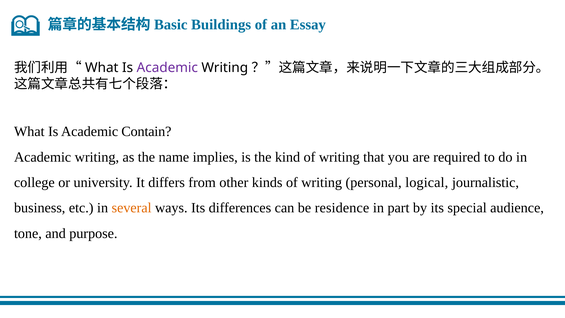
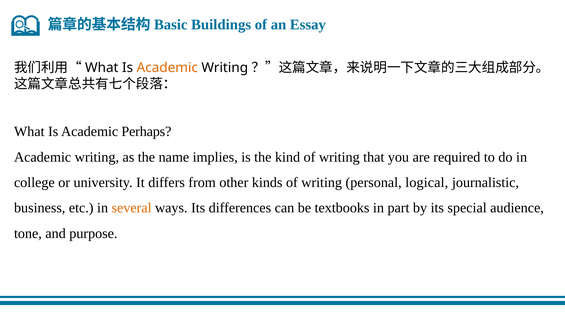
Academic at (167, 68) colour: purple -> orange
Contain: Contain -> Perhaps
residence: residence -> textbooks
